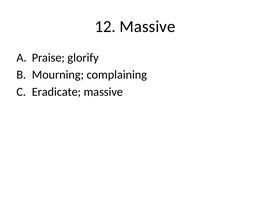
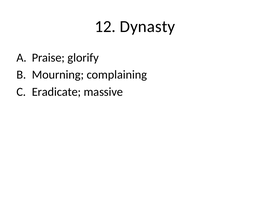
12 Massive: Massive -> Dynasty
